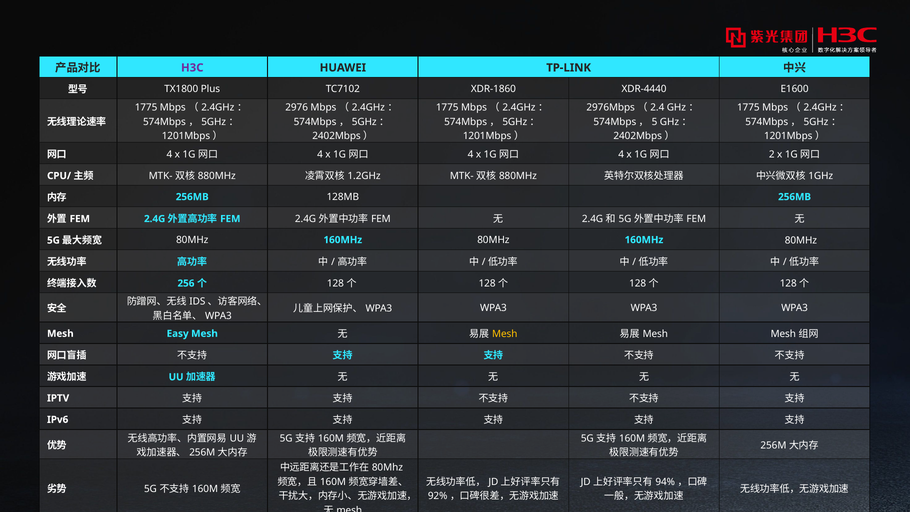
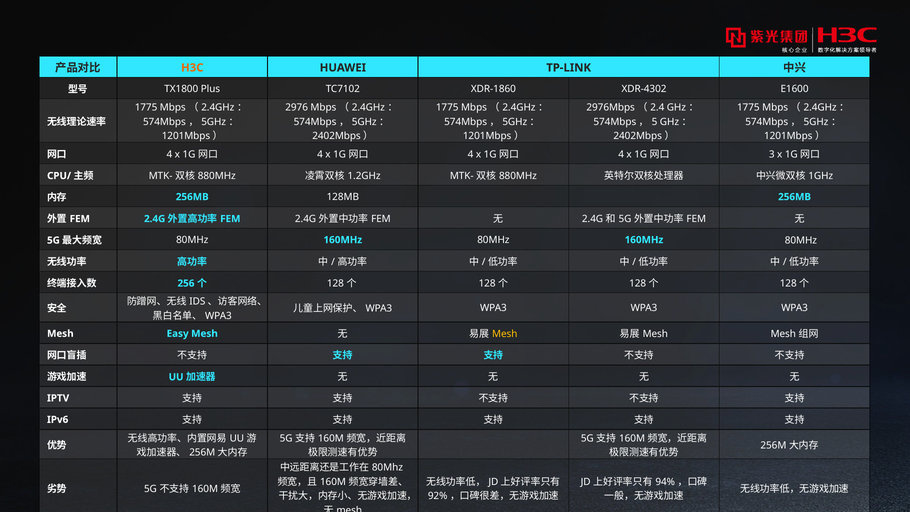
H3C colour: purple -> orange
XDR-4440: XDR-4440 -> XDR-4302
2: 2 -> 3
